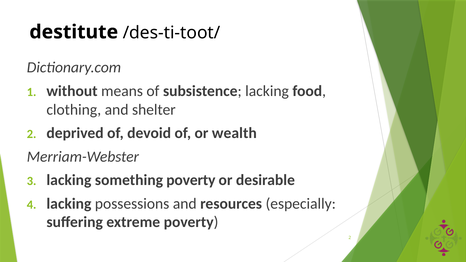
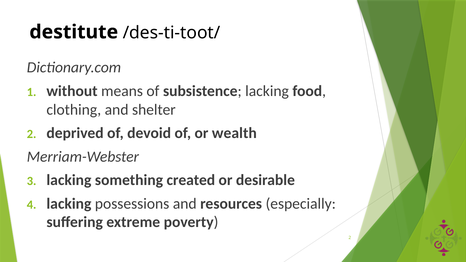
something poverty: poverty -> created
